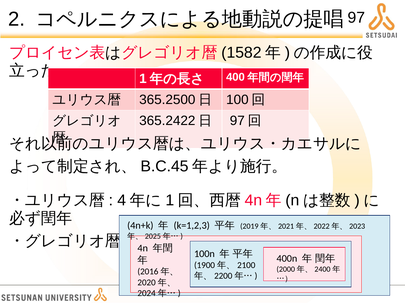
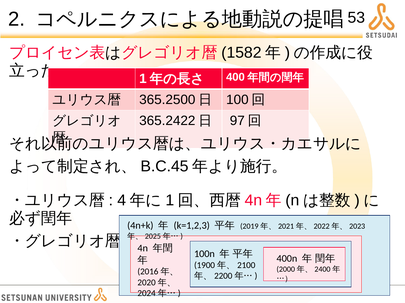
97 at (356, 18): 97 -> 53
